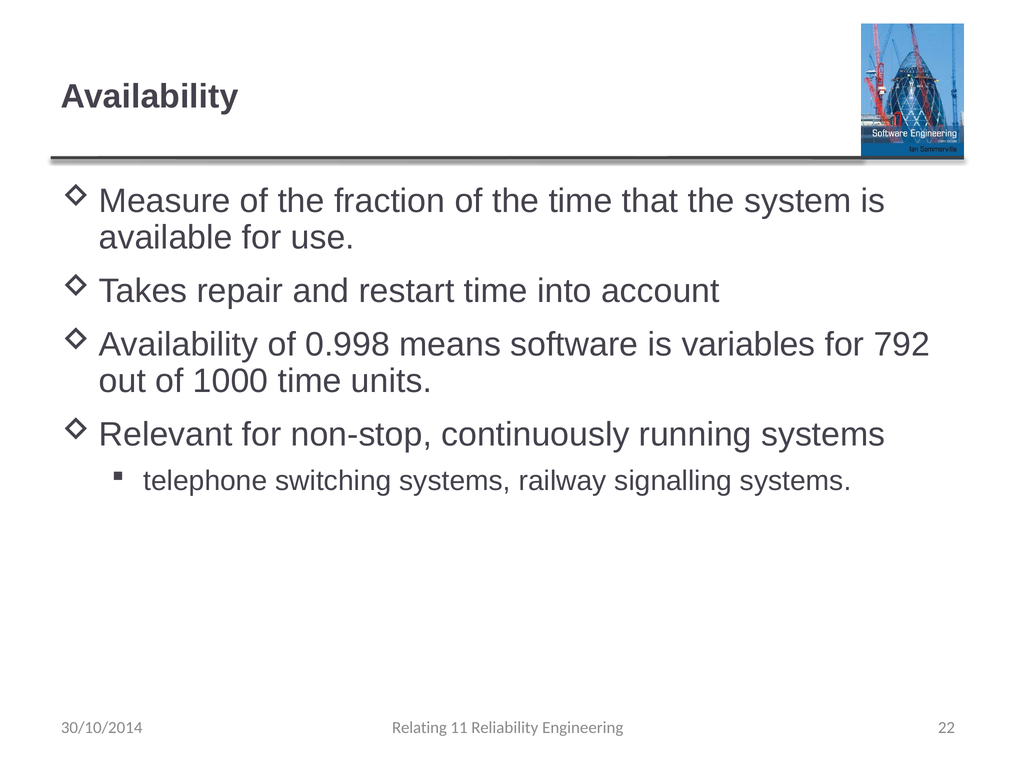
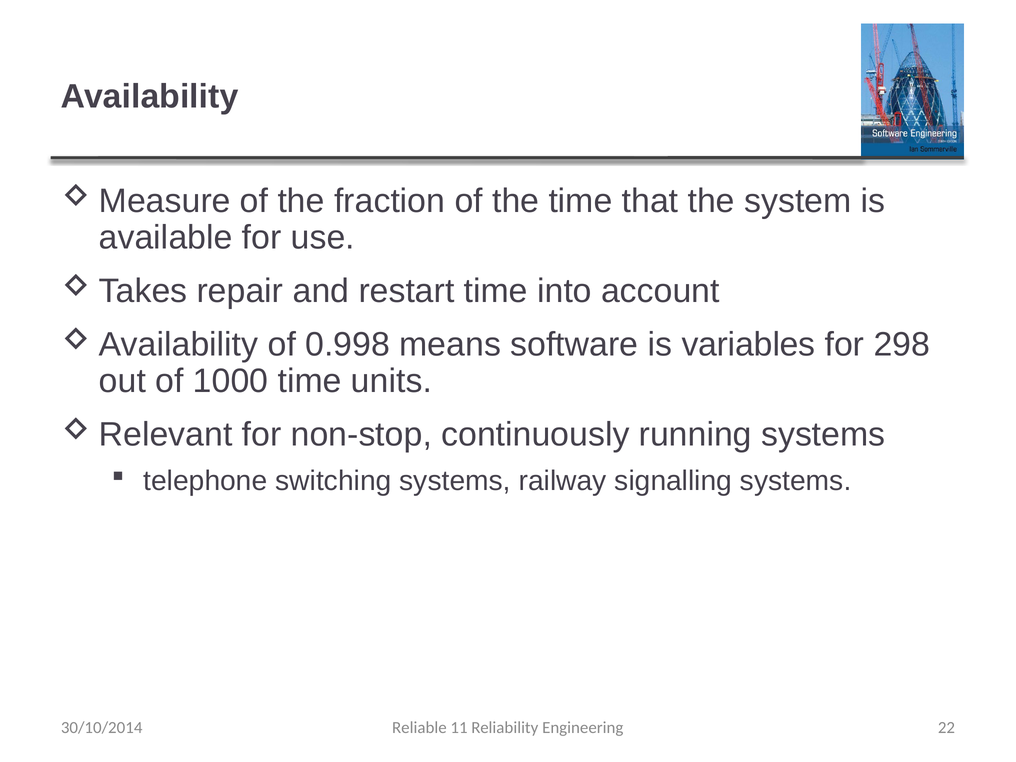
792: 792 -> 298
Relating: Relating -> Reliable
